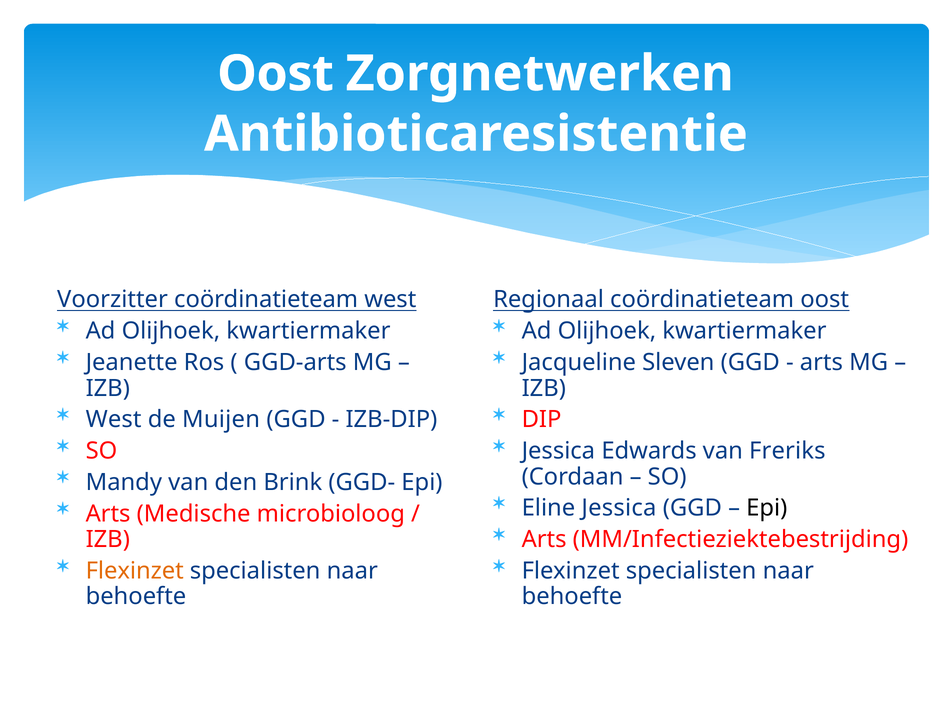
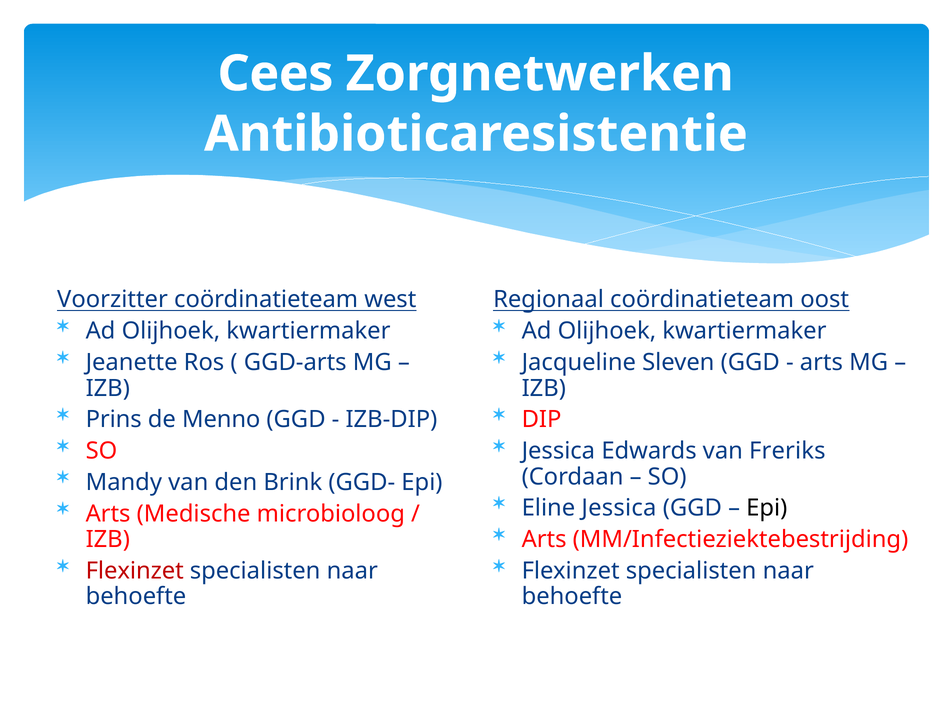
Oost at (276, 74): Oost -> Cees
West at (114, 420): West -> Prins
Muijen: Muijen -> Menno
Flexinzet at (135, 571) colour: orange -> red
